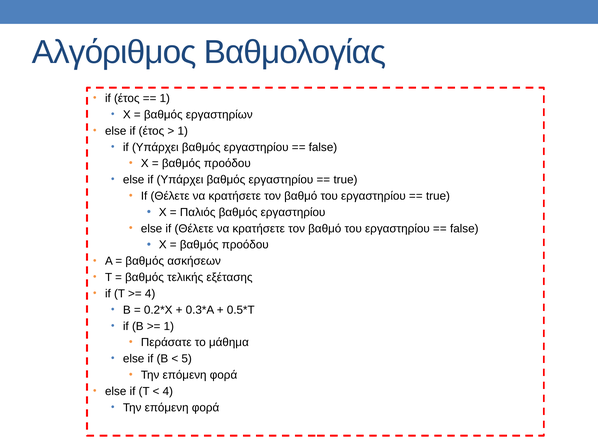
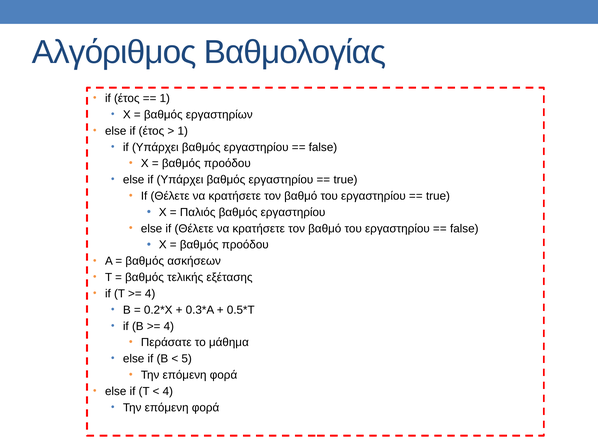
1 at (169, 327): 1 -> 4
